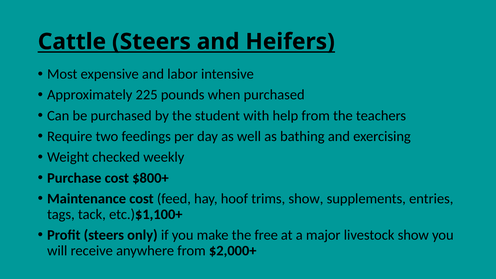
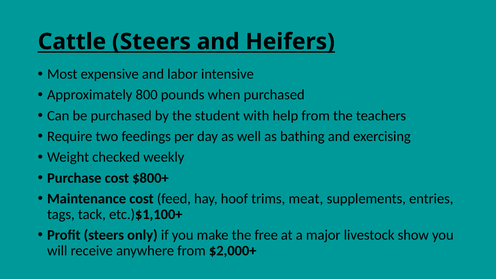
225: 225 -> 800
trims show: show -> meat
